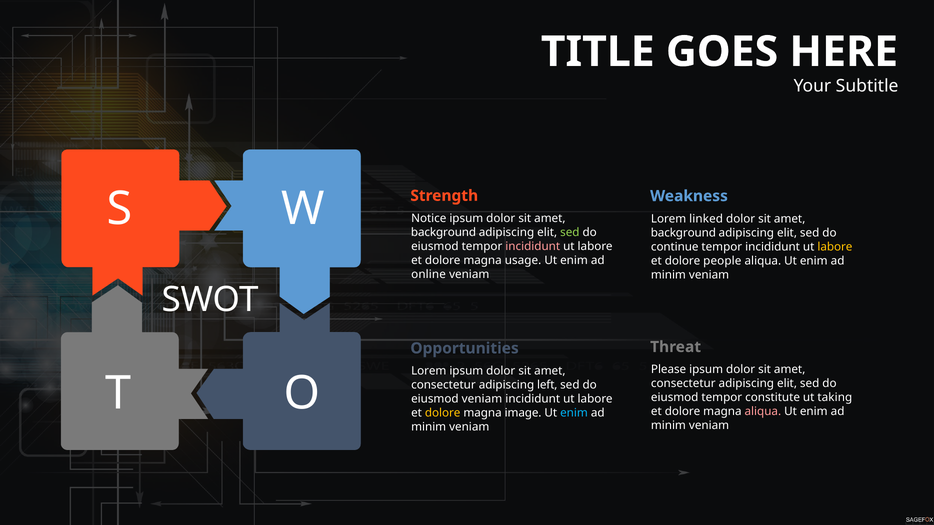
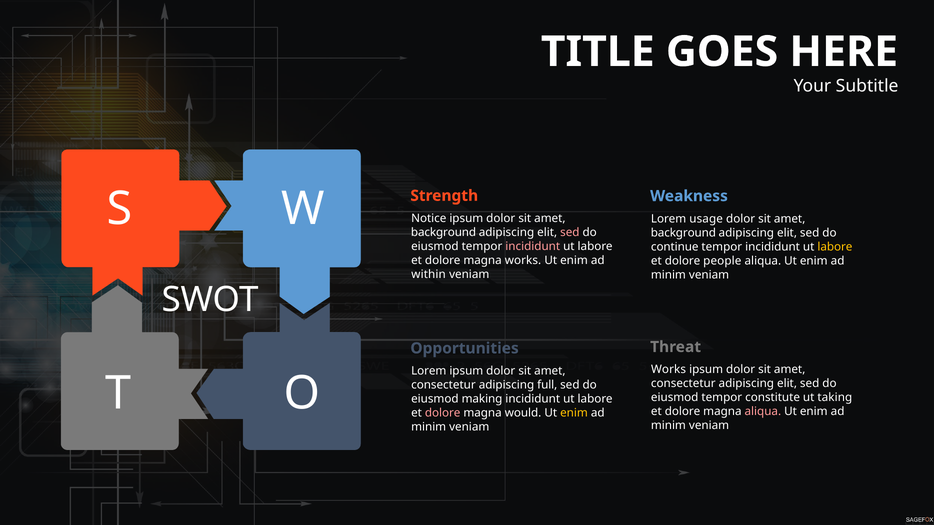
linked: linked -> usage
sed at (570, 233) colour: light green -> pink
magna usage: usage -> works
online: online -> within
Please at (669, 370): Please -> Works
left: left -> full
eiusmod veniam: veniam -> making
dolore at (443, 413) colour: yellow -> pink
image: image -> would
enim at (574, 413) colour: light blue -> yellow
